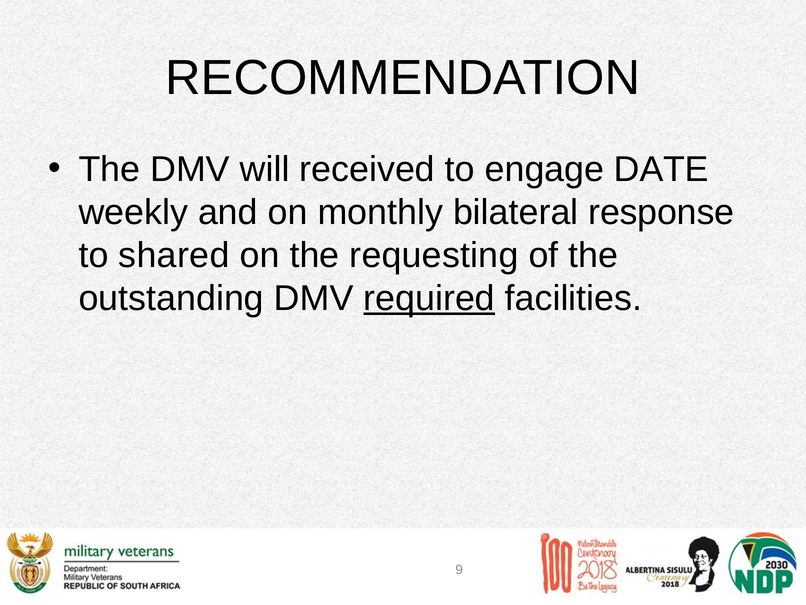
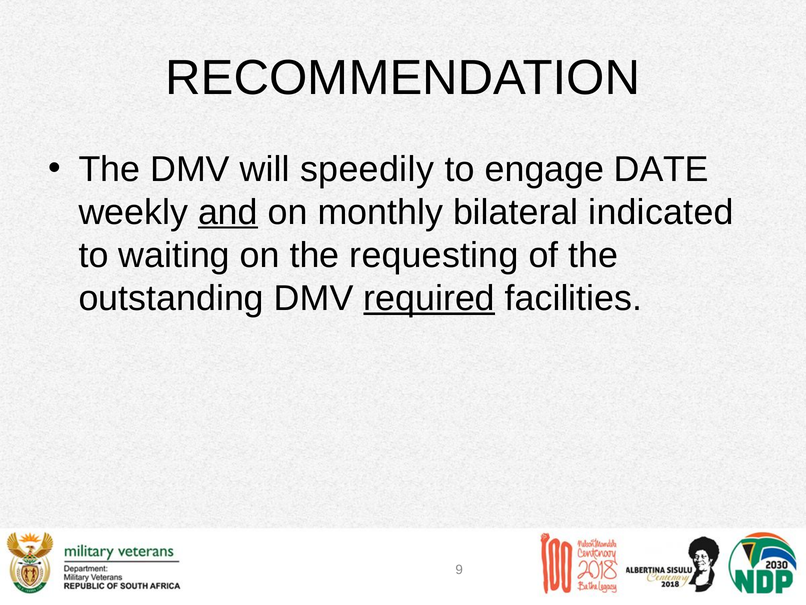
received: received -> speedily
and underline: none -> present
response: response -> indicated
shared: shared -> waiting
